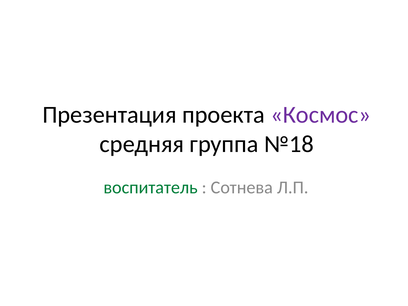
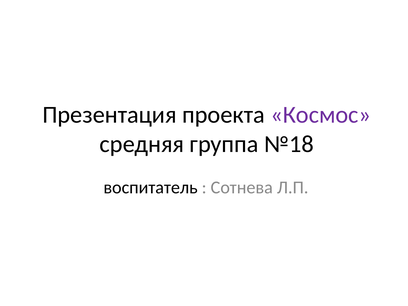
воспитатель colour: green -> black
